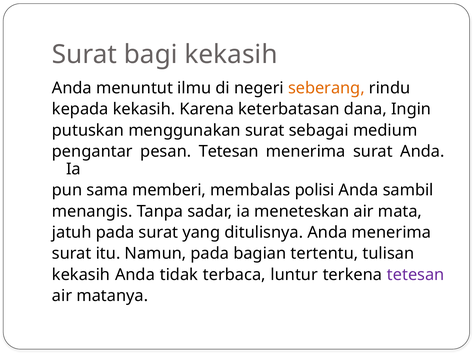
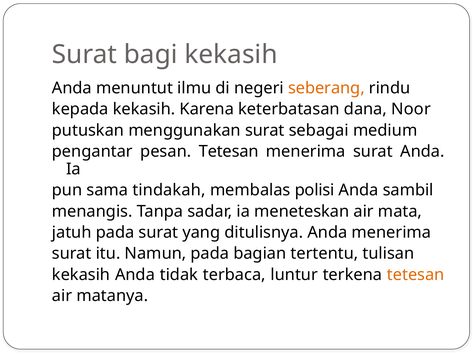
Ingin: Ingin -> Noor
memberi: memberi -> tindakah
tetesan at (416, 275) colour: purple -> orange
